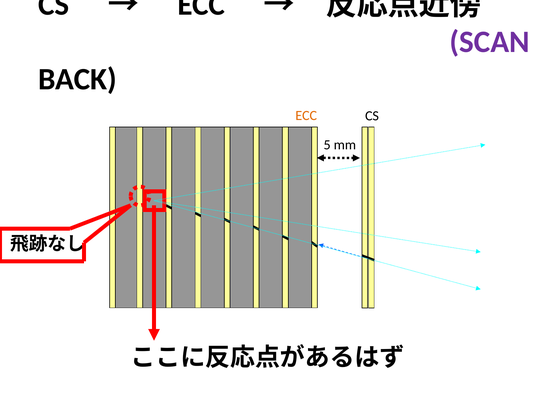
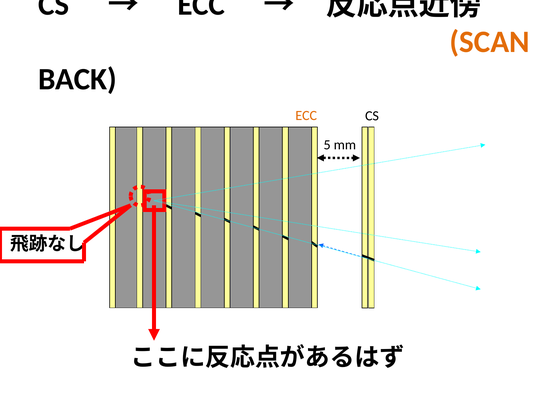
SCAN colour: purple -> orange
